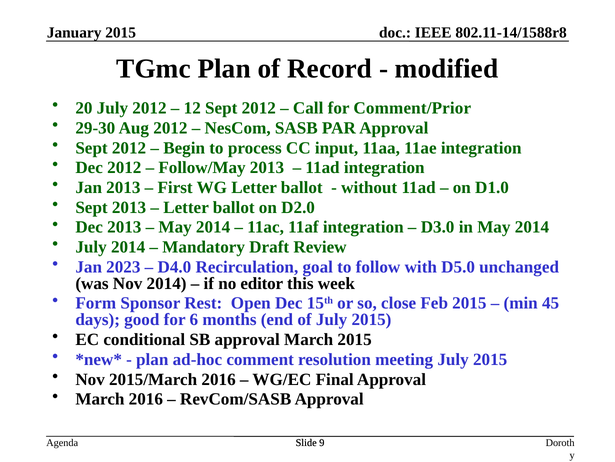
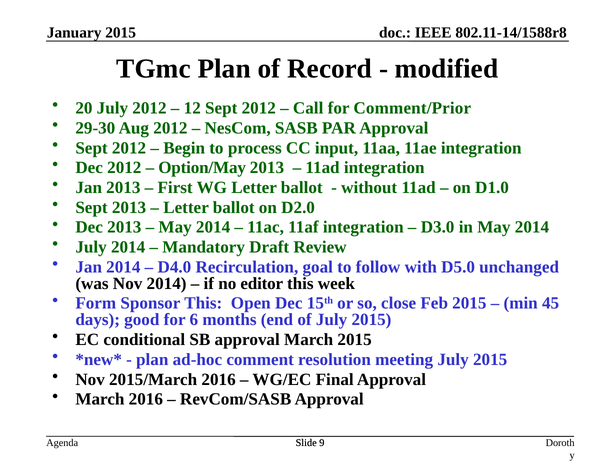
Follow/May: Follow/May -> Option/May
Jan 2023: 2023 -> 2014
Sponsor Rest: Rest -> This
